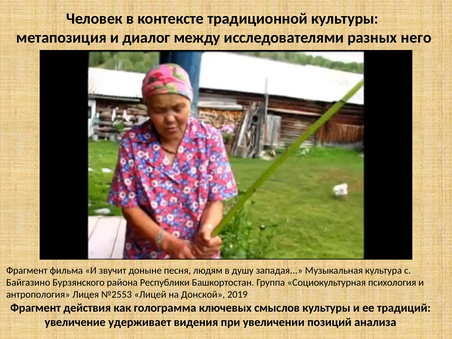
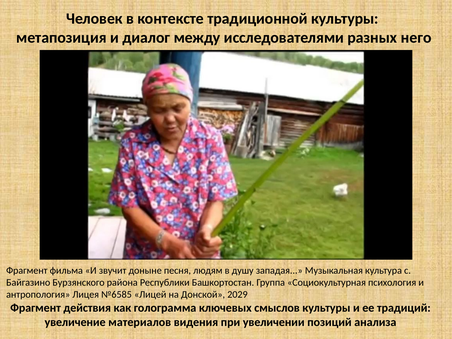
№2553: №2553 -> №6585
2019: 2019 -> 2029
удерживает: удерживает -> материалов
